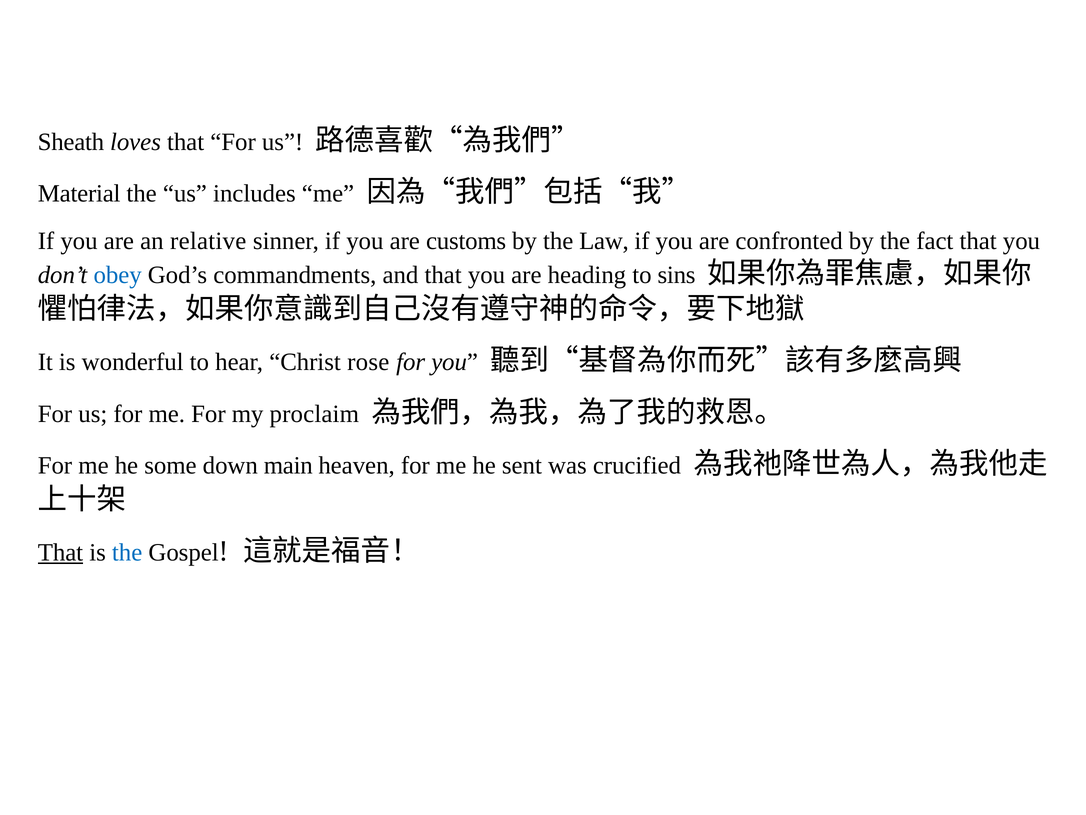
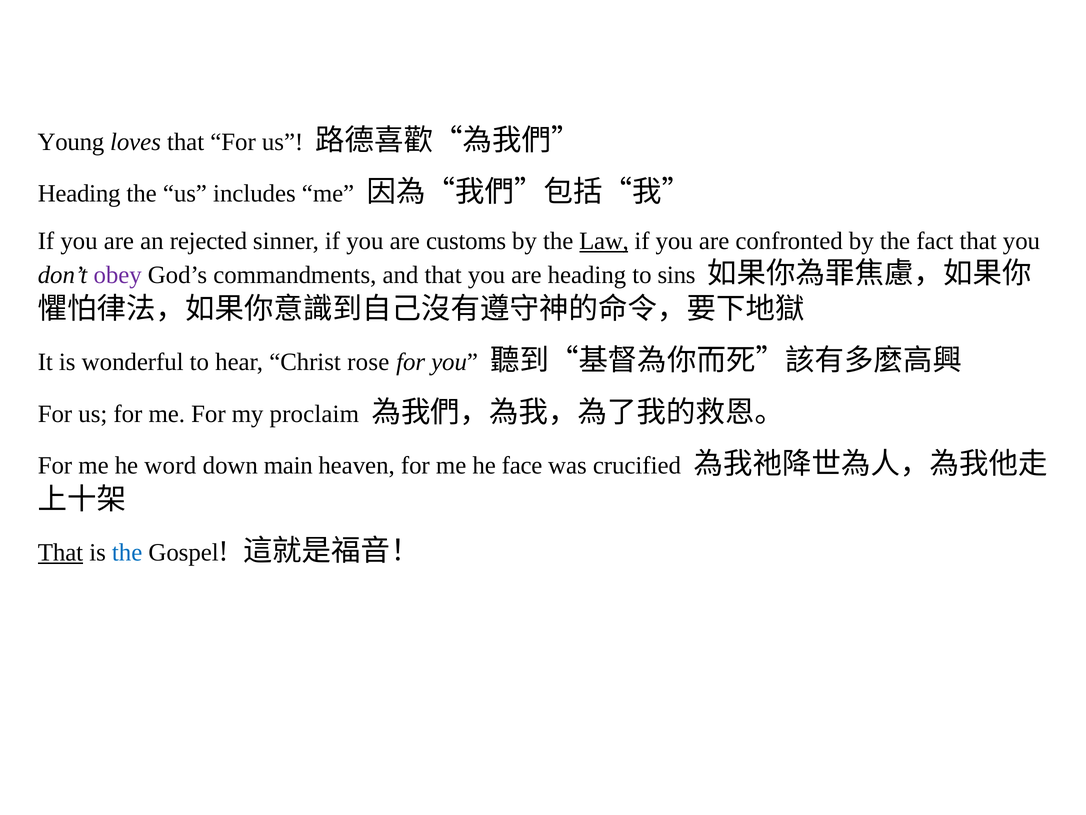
Sheath: Sheath -> Young
Material at (79, 194): Material -> Heading
relative: relative -> rejected
Law underline: none -> present
obey colour: blue -> purple
some: some -> word
sent: sent -> face
